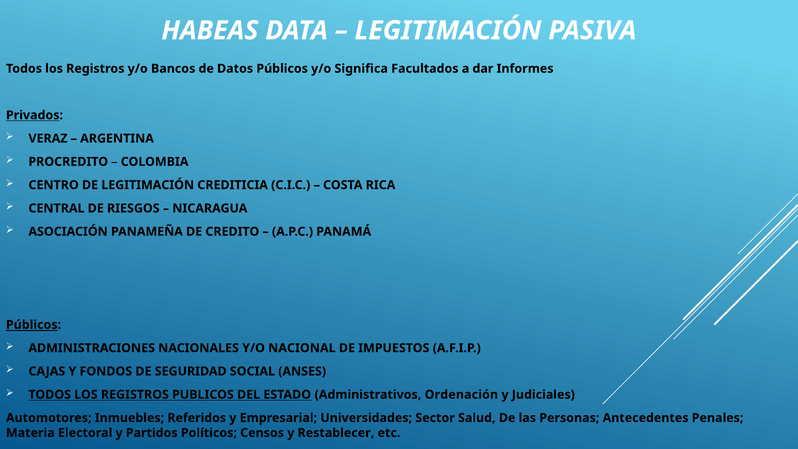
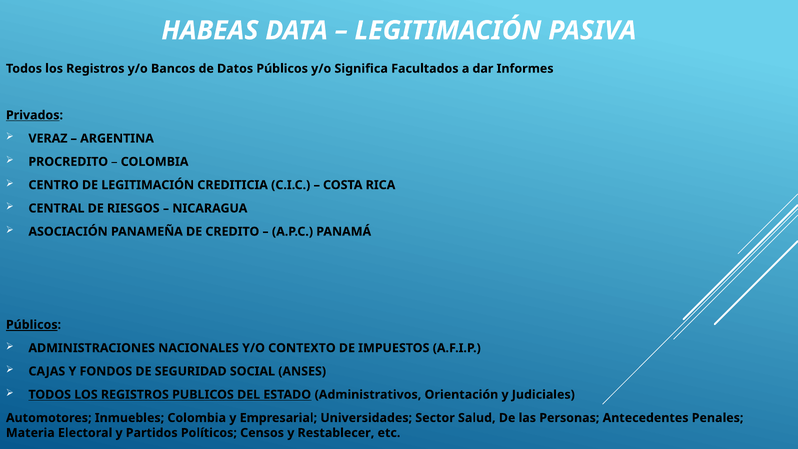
NACIONAL: NACIONAL -> CONTEXTO
Ordenación: Ordenación -> Orientación
Inmuebles Referidos: Referidos -> Colombia
